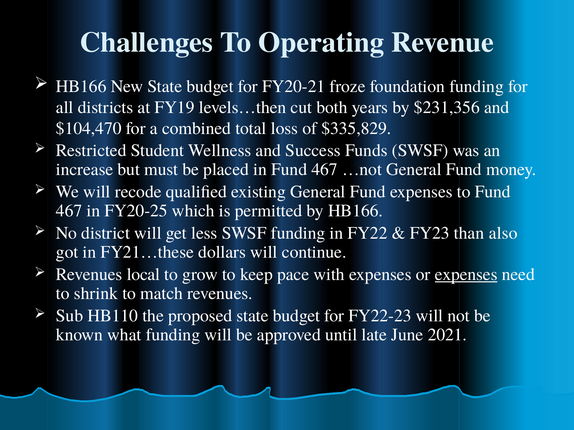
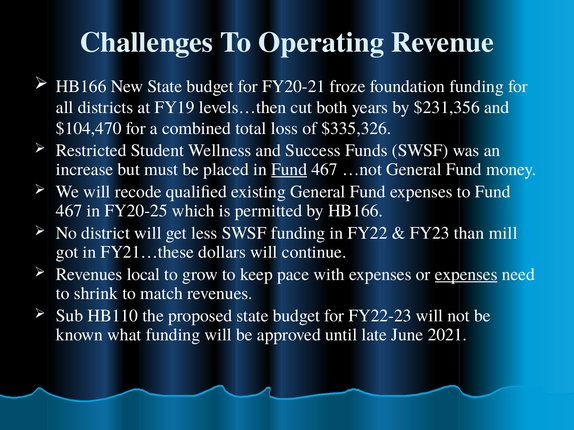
$335,829: $335,829 -> $335,326
Fund at (289, 170) underline: none -> present
also: also -> mill
